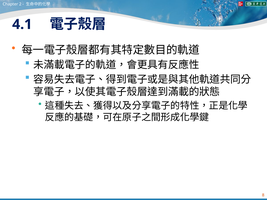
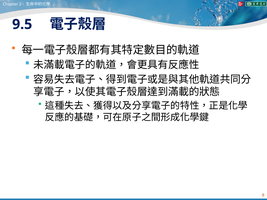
4.1: 4.1 -> 9.5
